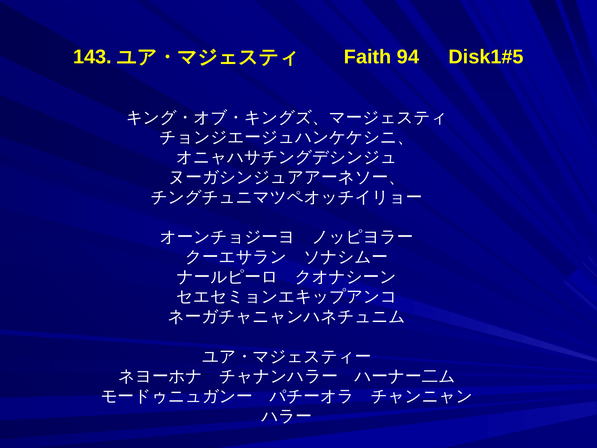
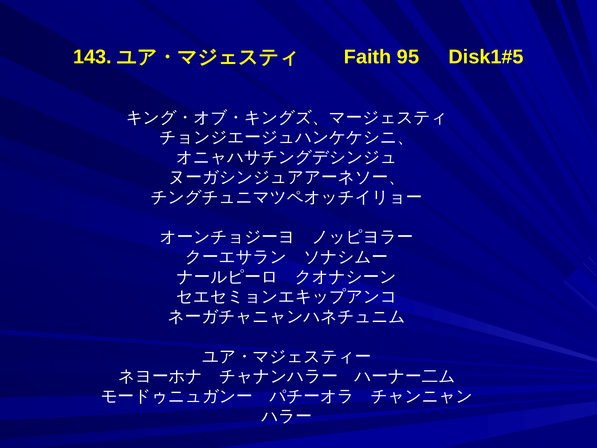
94: 94 -> 95
